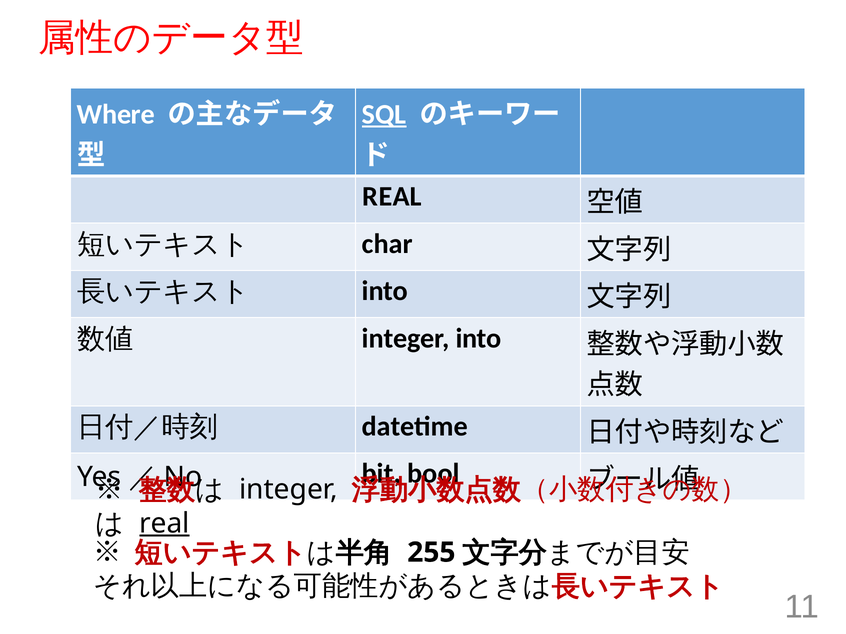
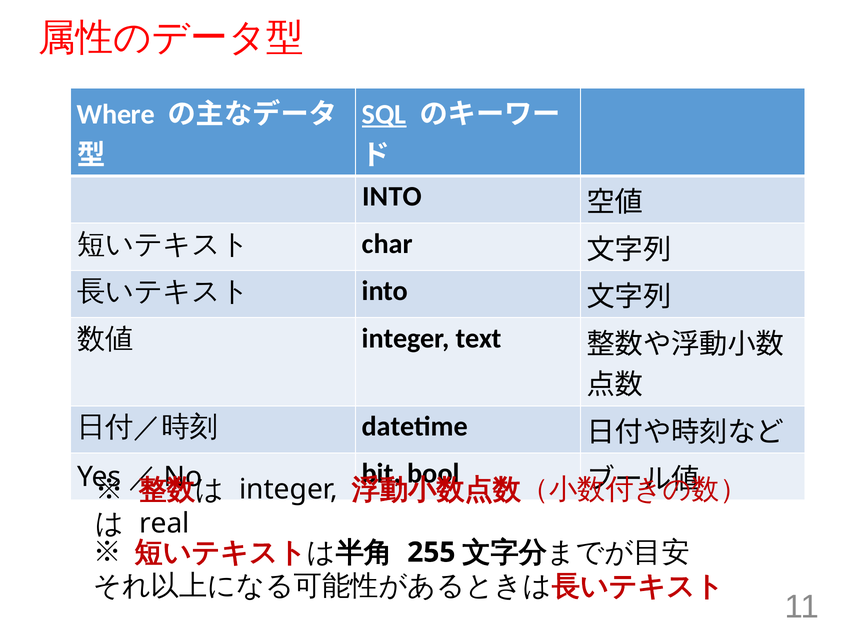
REAL at (392, 197): REAL -> INTO
integer into: into -> text
real at (164, 524) underline: present -> none
